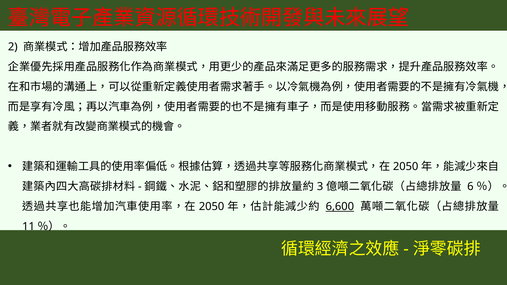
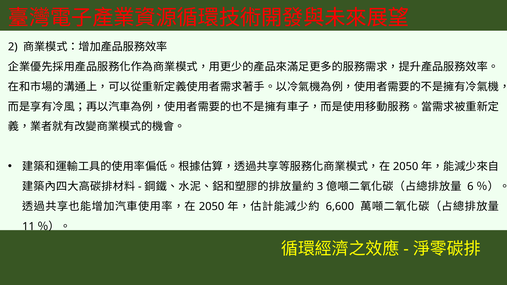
6,600 underline: present -> none
